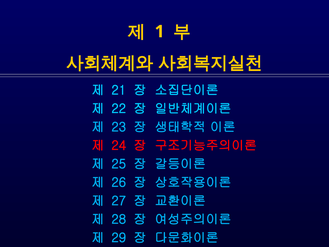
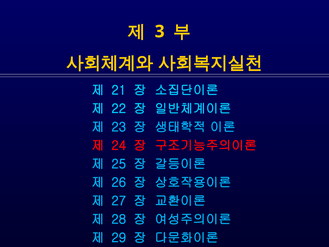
1: 1 -> 3
